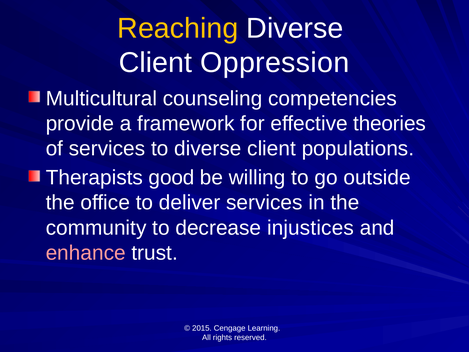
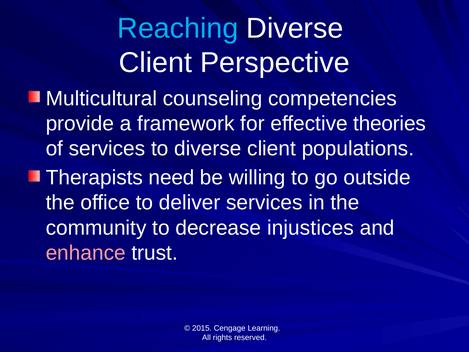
Reaching colour: yellow -> light blue
Oppression: Oppression -> Perspective
good: good -> need
